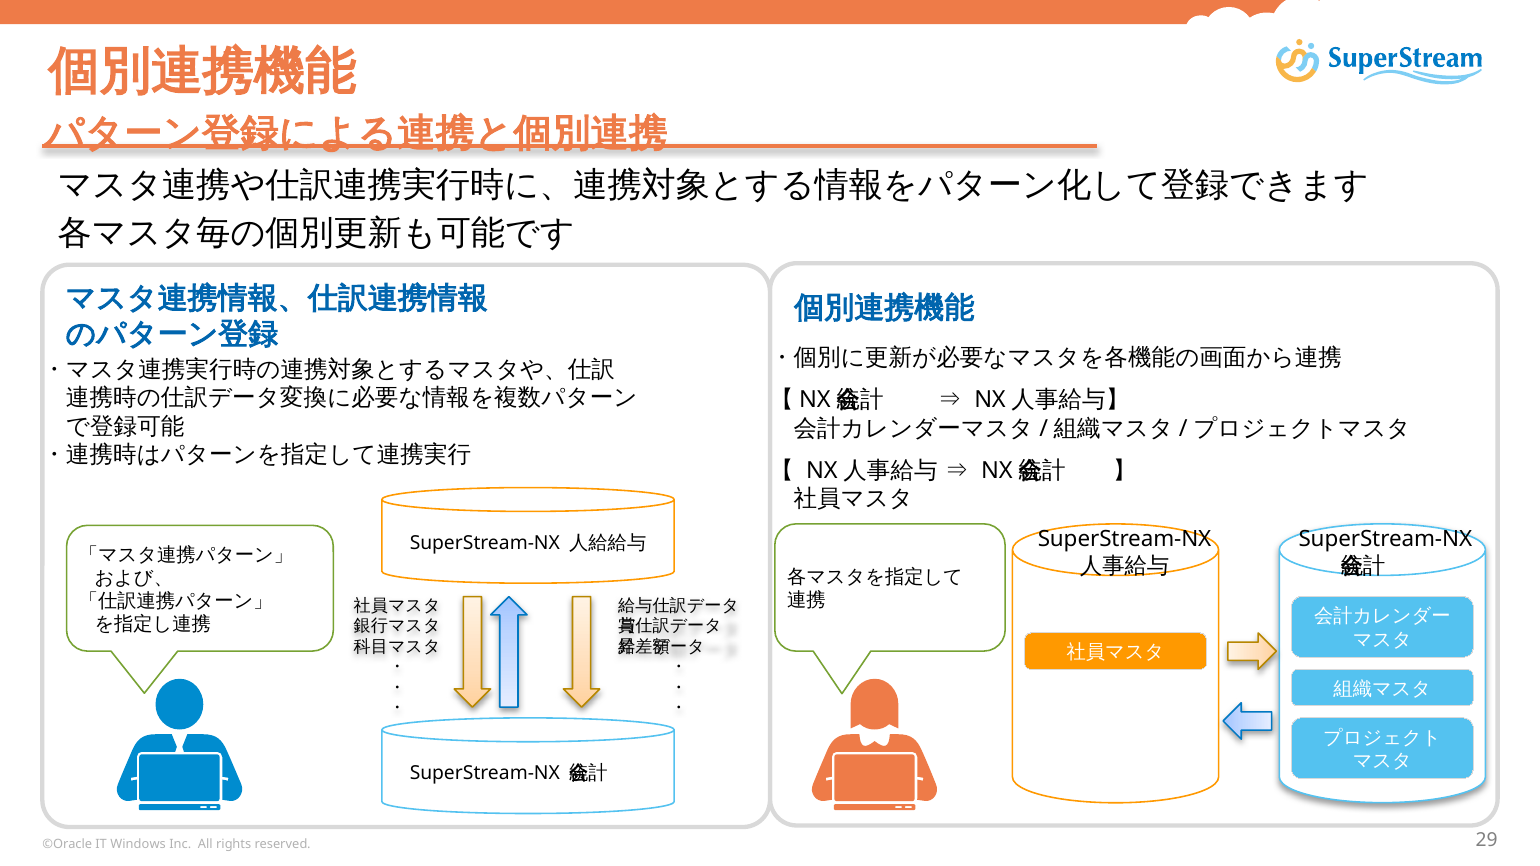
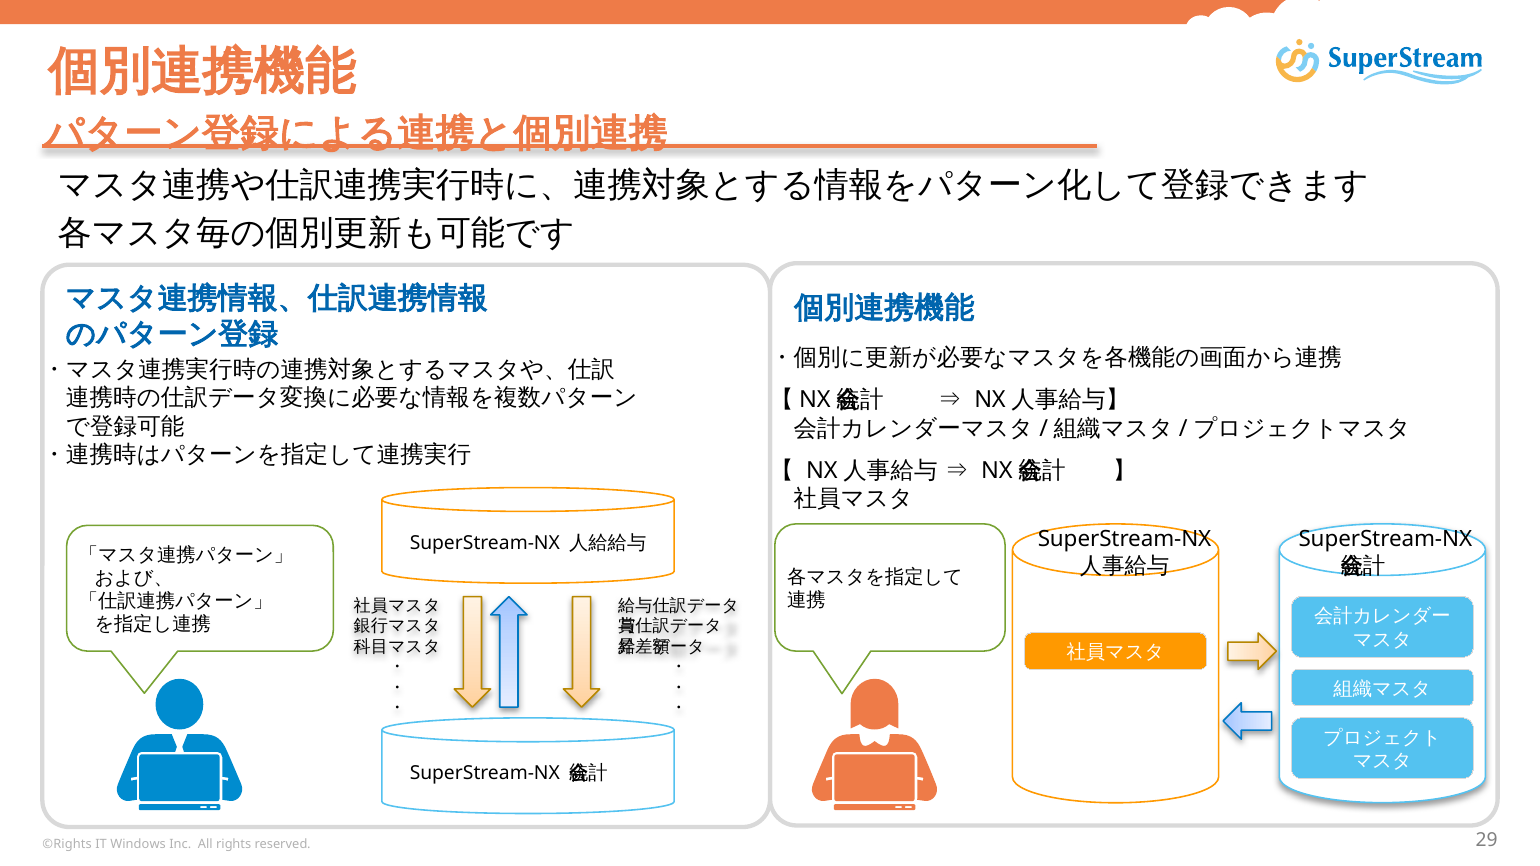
©Oracle: ©Oracle -> ©Rights
